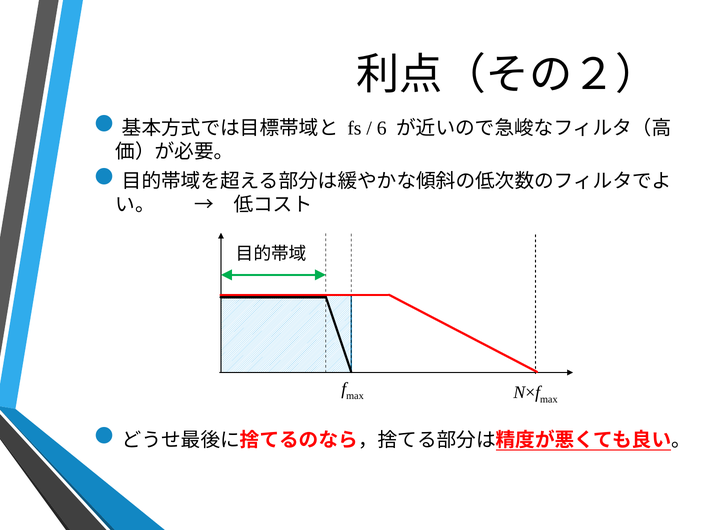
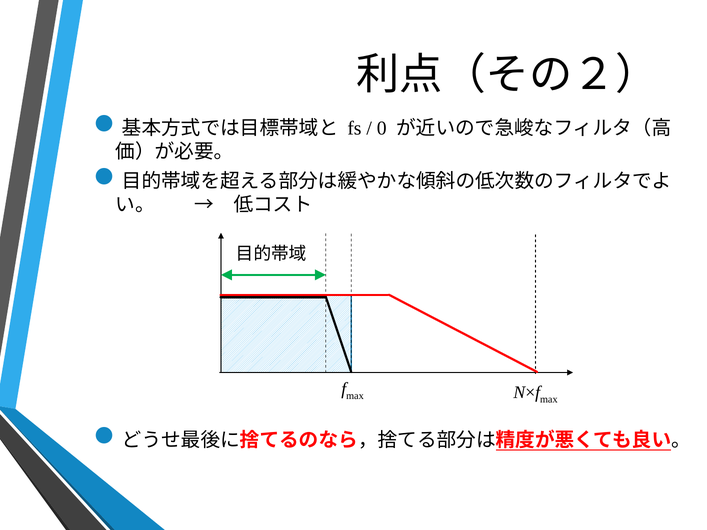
6: 6 -> 0
